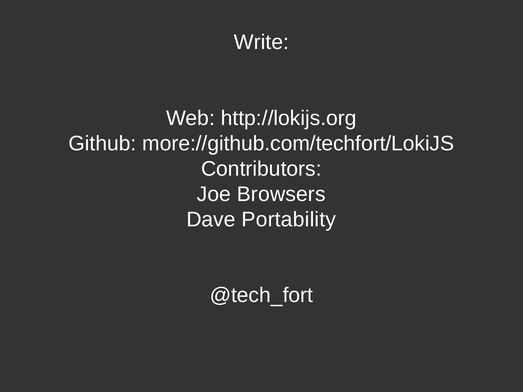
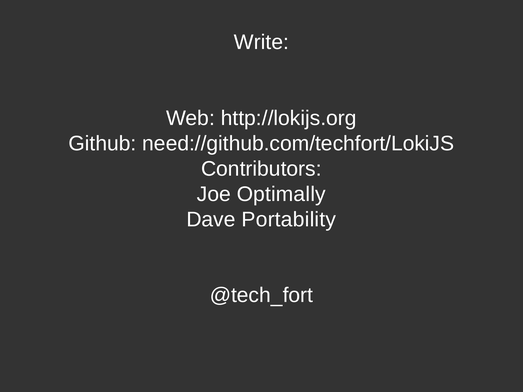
more://github.com/techfort/LokiJS: more://github.com/techfort/LokiJS -> need://github.com/techfort/LokiJS
Browsers: Browsers -> Optimally
